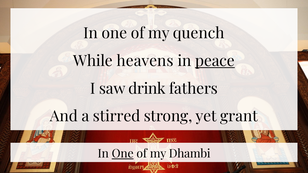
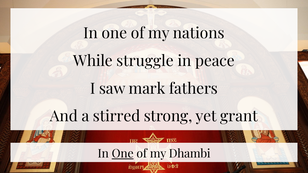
quench: quench -> nations
heavens: heavens -> struggle
peace underline: present -> none
drink: drink -> mark
